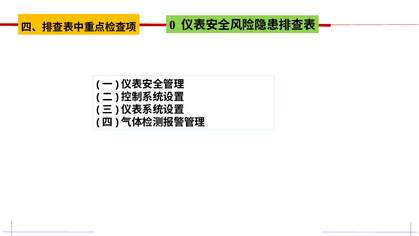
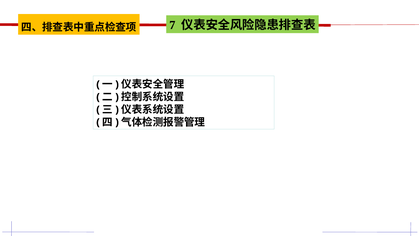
0: 0 -> 7
